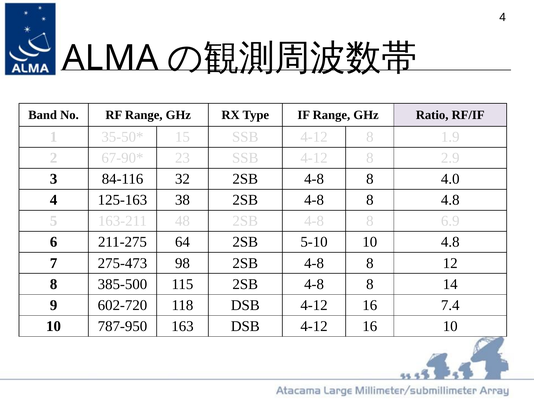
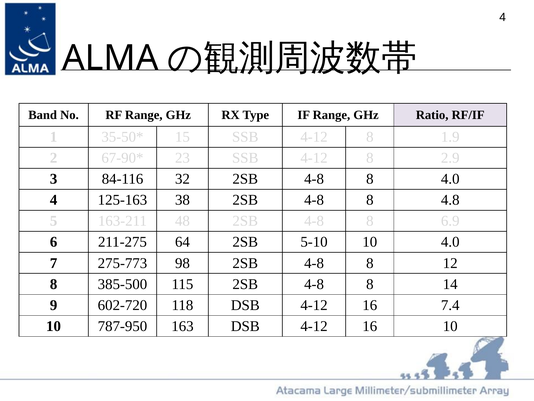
10 4.8: 4.8 -> 4.0
275-473: 275-473 -> 275-773
